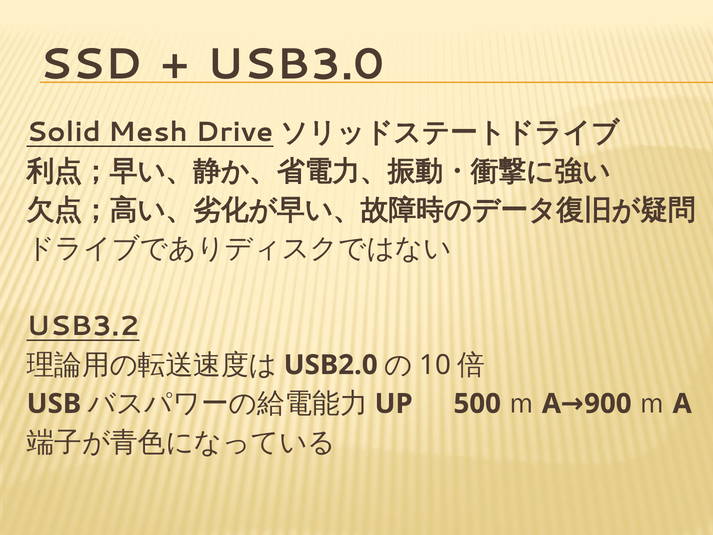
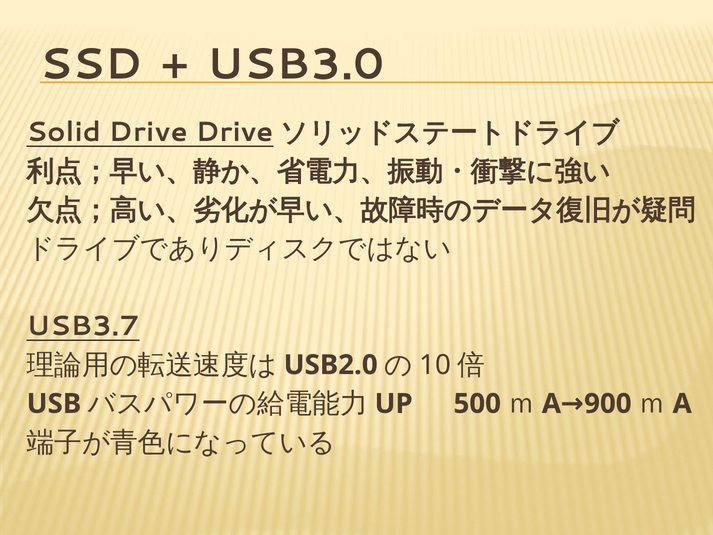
Mesh: Mesh -> Drive
USB3.2: USB3.2 -> USB3.7
